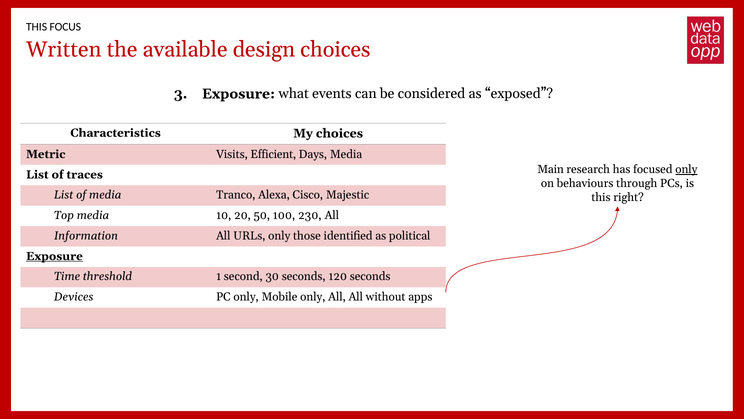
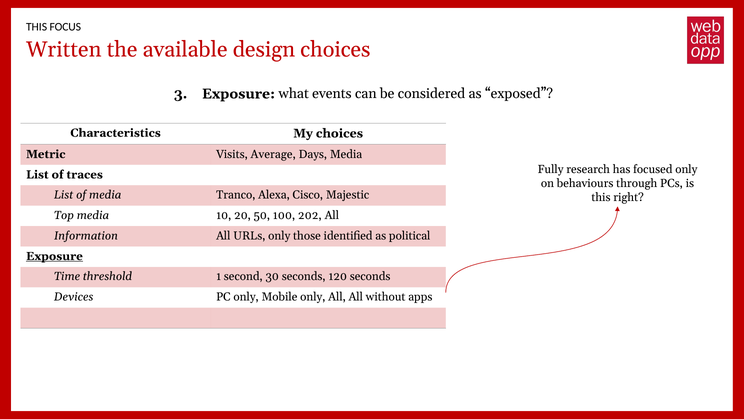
Efficient: Efficient -> Average
Main: Main -> Fully
only at (686, 169) underline: present -> none
230: 230 -> 202
